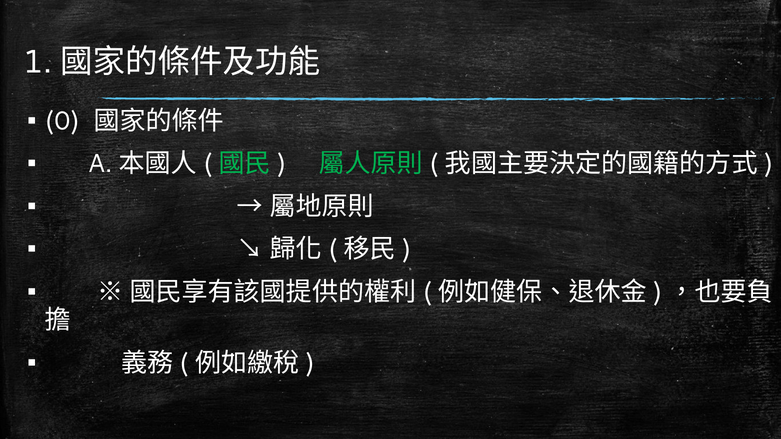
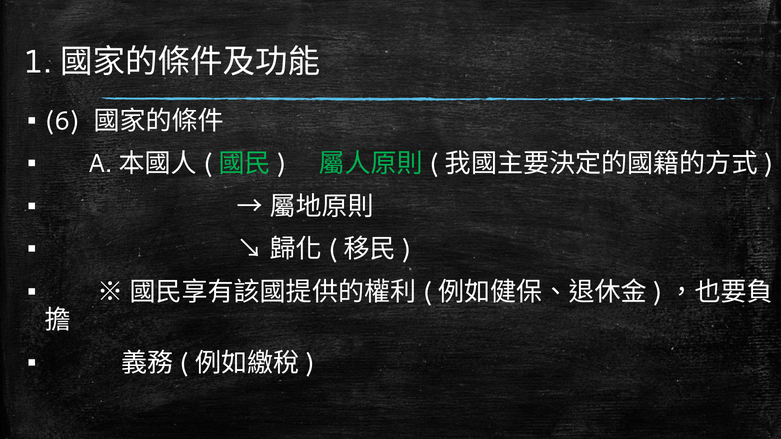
0: 0 -> 6
